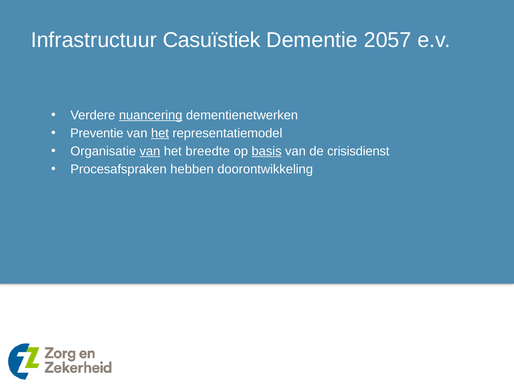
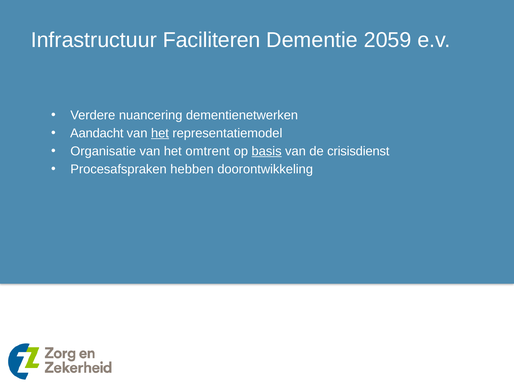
Casuïstiek: Casuïstiek -> Faciliteren
2057: 2057 -> 2059
nuancering underline: present -> none
Preventie: Preventie -> Aandacht
van at (150, 151) underline: present -> none
breedte: breedte -> omtrent
